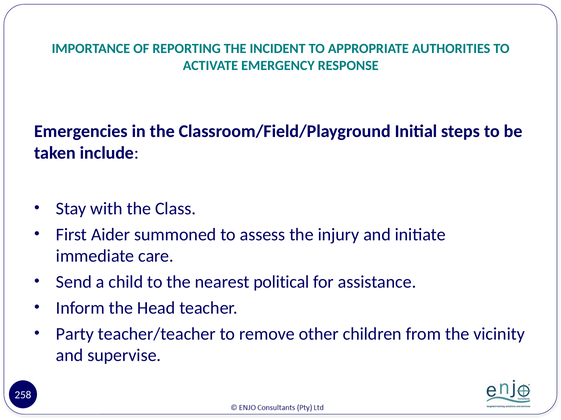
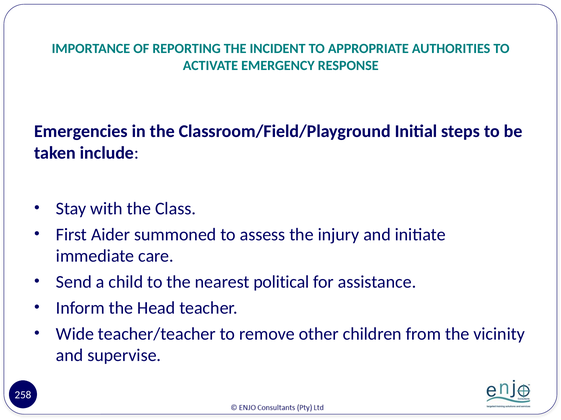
Party: Party -> Wide
